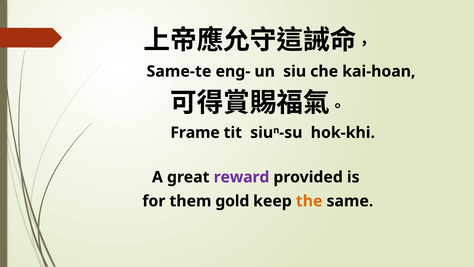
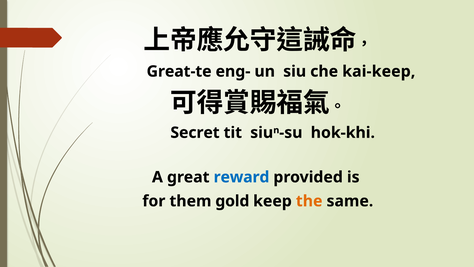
Same-te: Same-te -> Great-te
kai-hoan: kai-hoan -> kai-keep
Frame: Frame -> Secret
reward colour: purple -> blue
